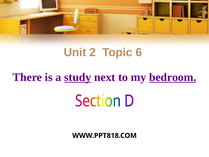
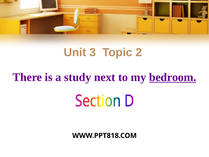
2: 2 -> 3
6: 6 -> 2
study underline: present -> none
